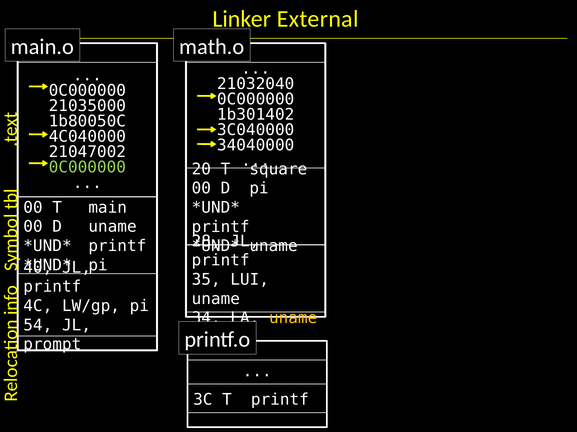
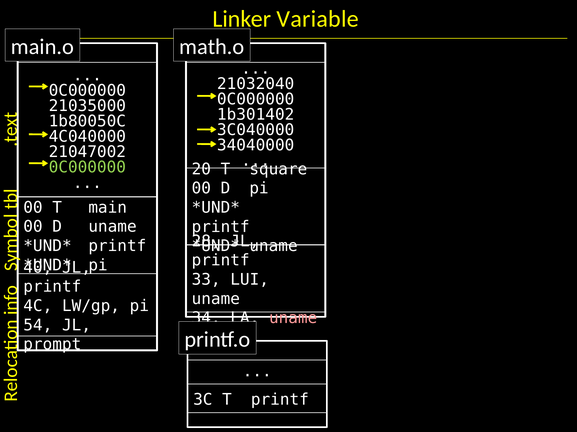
External: External -> Variable
35: 35 -> 33
uname at (293, 318) colour: yellow -> pink
